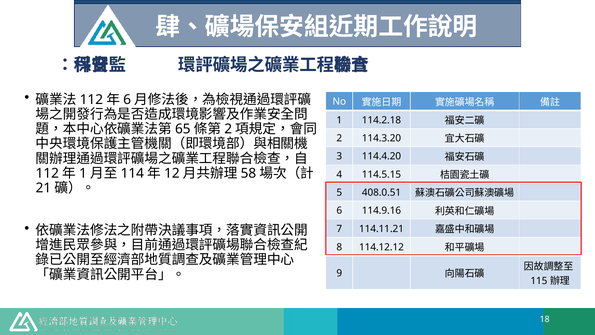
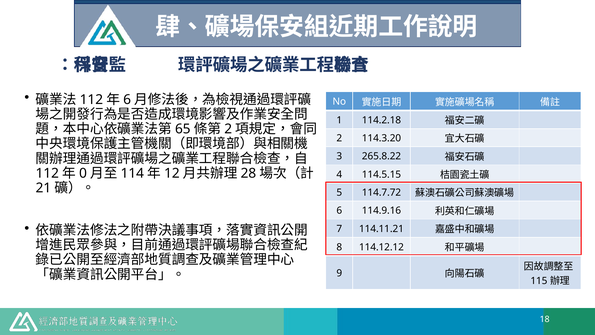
114.4.20: 114.4.20 -> 265.8.22
1 at (83, 173): 1 -> 0
58: 58 -> 28
408.0.51: 408.0.51 -> 114.7.72
